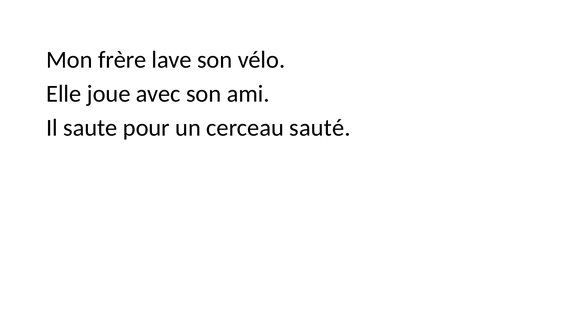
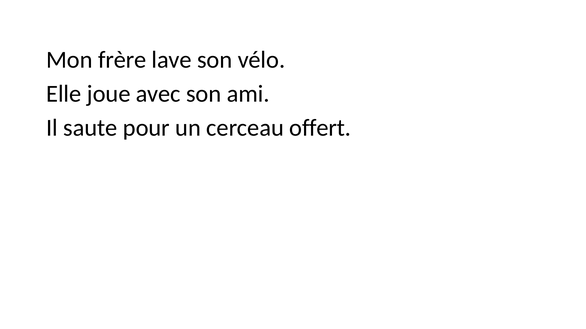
sauté: sauté -> offert
